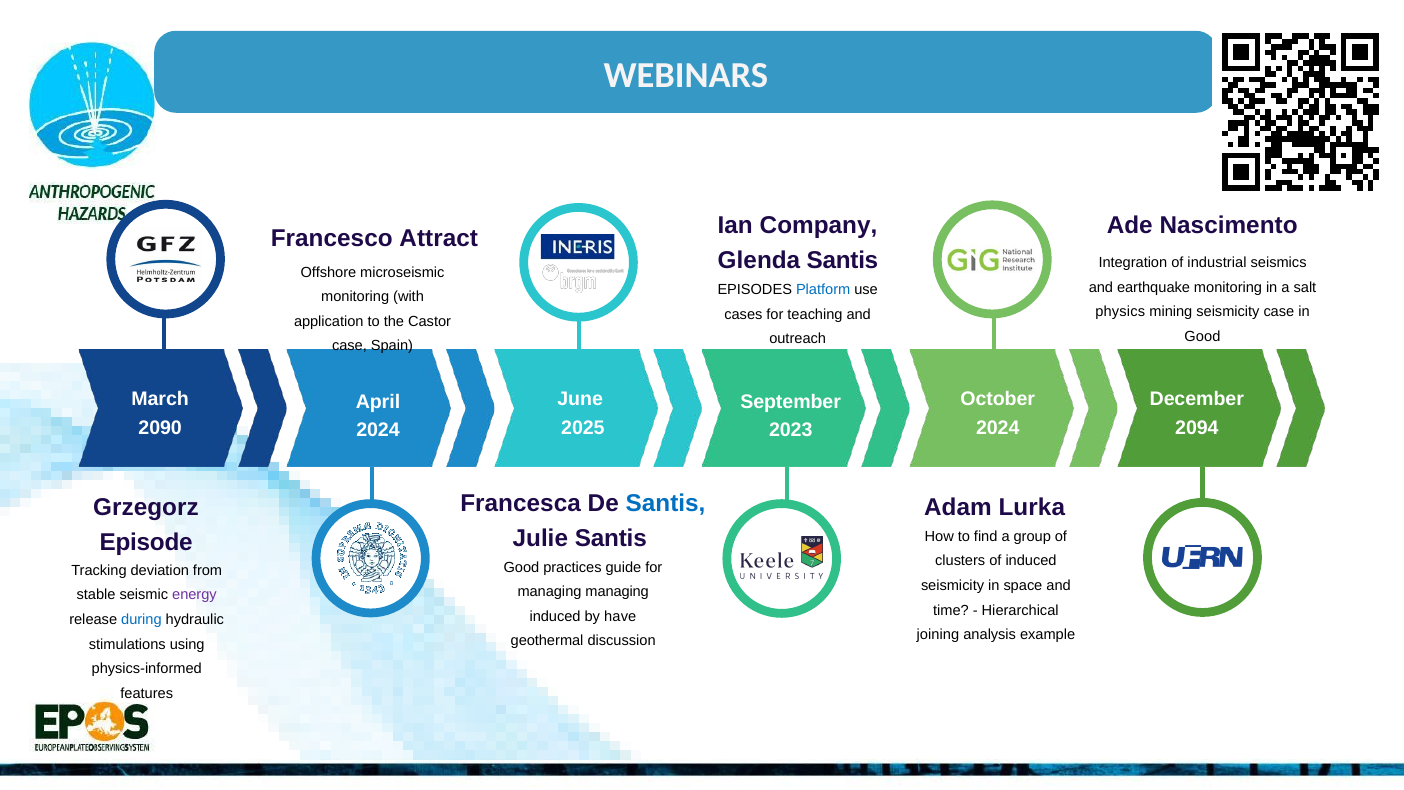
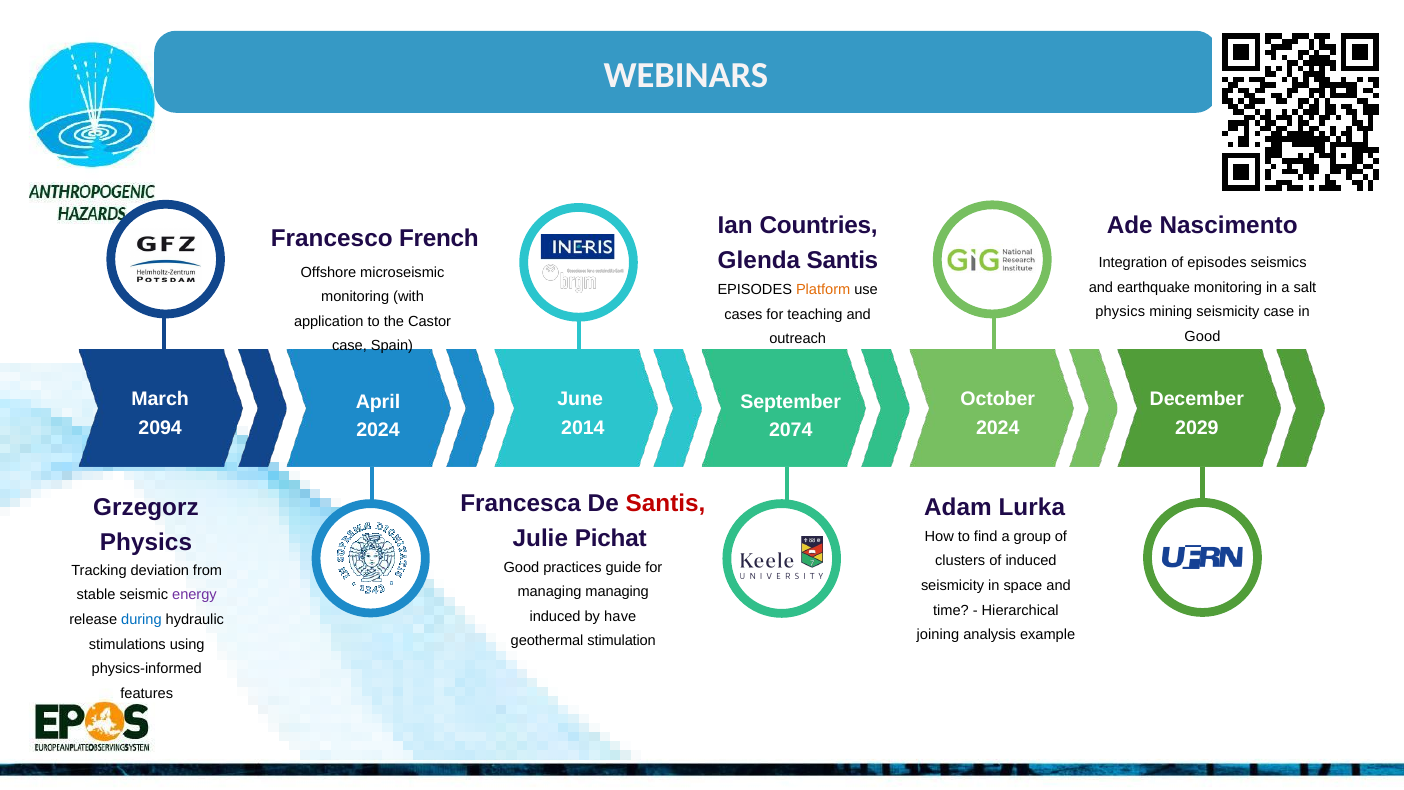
Company: Company -> Countries
Attract: Attract -> French
of industrial: industrial -> episodes
Platform colour: blue -> orange
2090: 2090 -> 2094
2025: 2025 -> 2014
2094: 2094 -> 2029
2023: 2023 -> 2074
Santis at (666, 503) colour: blue -> red
Julie Santis: Santis -> Pichat
Episode at (146, 542): Episode -> Physics
discussion: discussion -> stimulation
